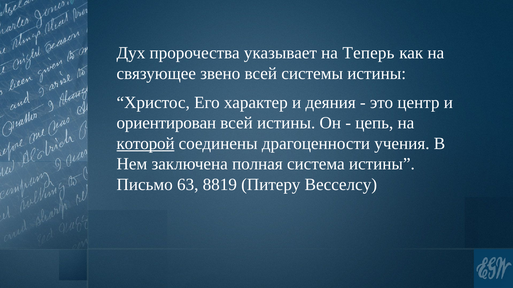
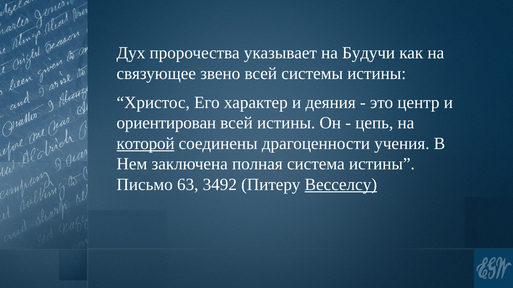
Теперь: Теперь -> Будучи
8819: 8819 -> 3492
Весселсу underline: none -> present
